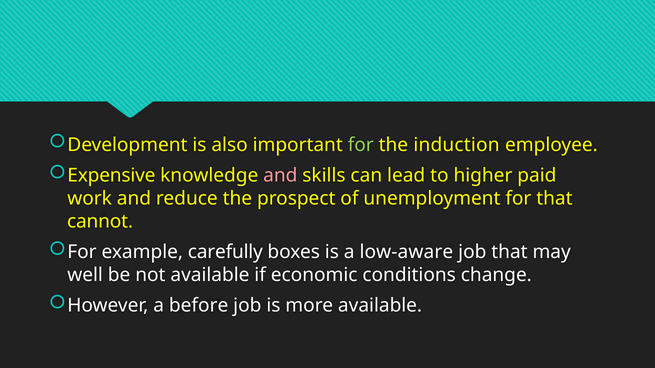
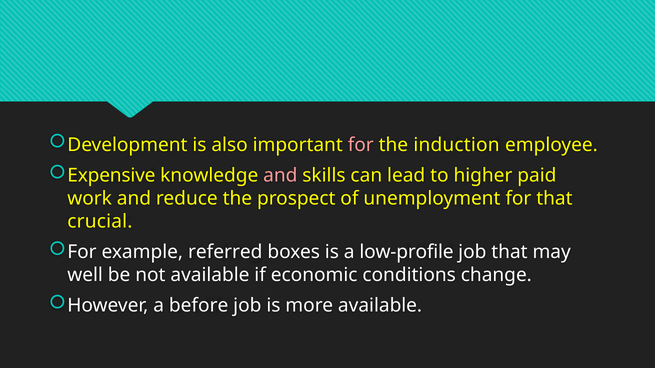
for at (361, 145) colour: light green -> pink
cannot: cannot -> crucial
carefully: carefully -> referred
low-aware: low-aware -> low-profile
